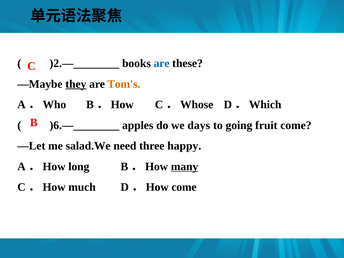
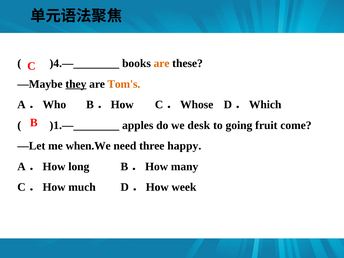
)2.—________: )2.—________ -> )4.—________
are at (162, 63) colour: blue -> orange
)6.—________: )6.—________ -> )1.—________
days: days -> desk
salad.We: salad.We -> when.We
many underline: present -> none
D．How come: come -> week
